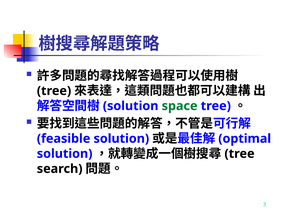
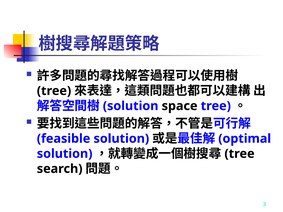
space colour: green -> black
